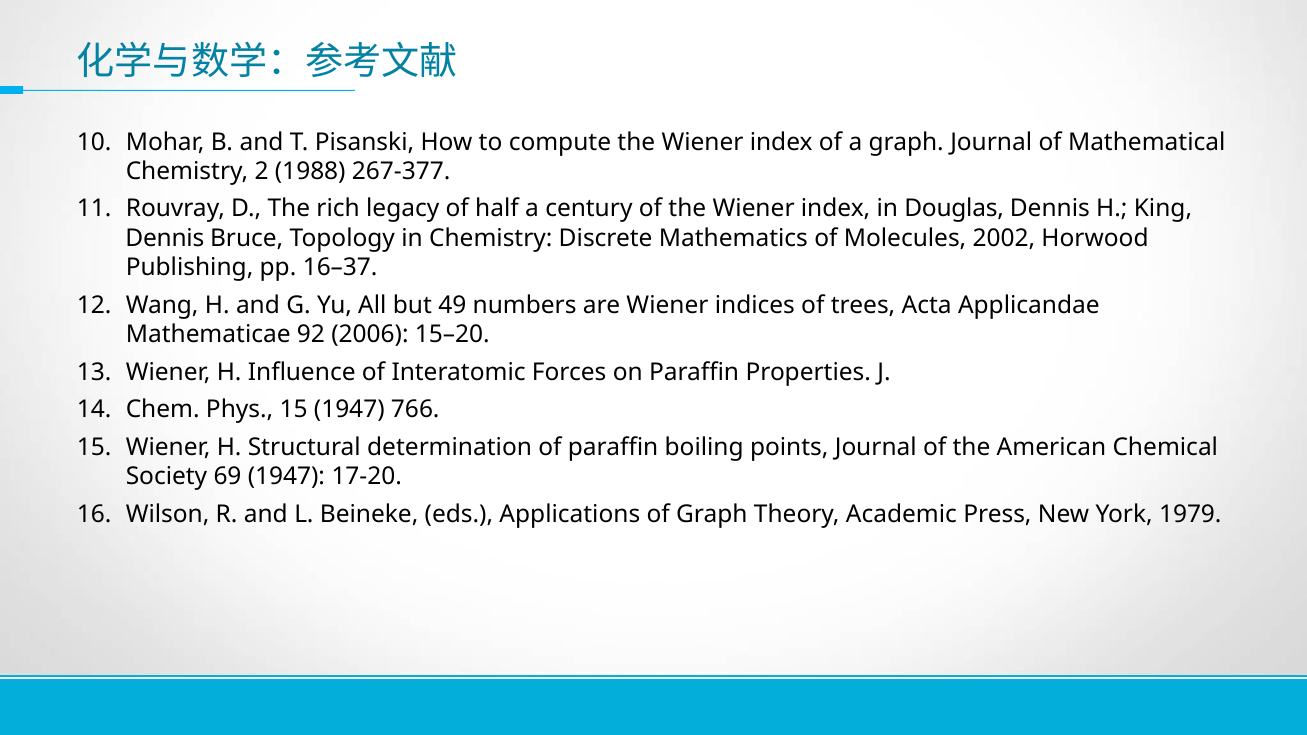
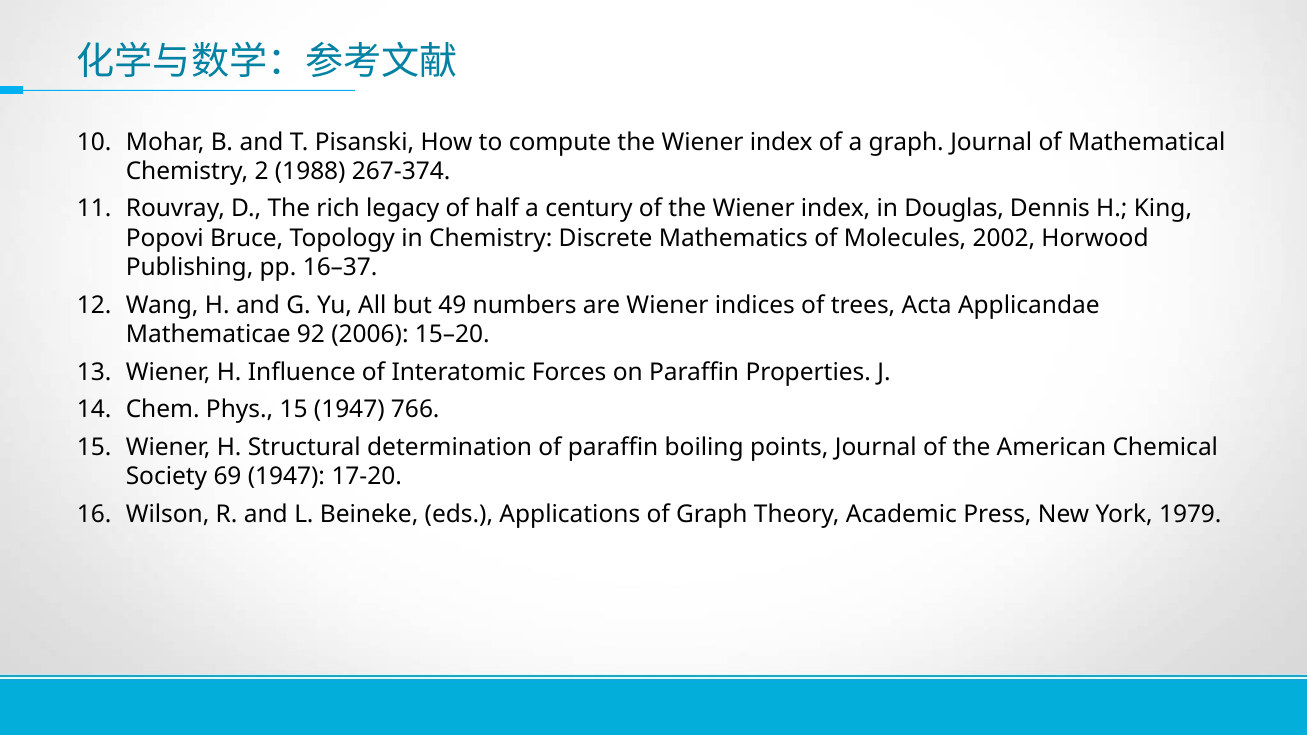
267-377: 267-377 -> 267-374
Dennis at (165, 238): Dennis -> Popovi
